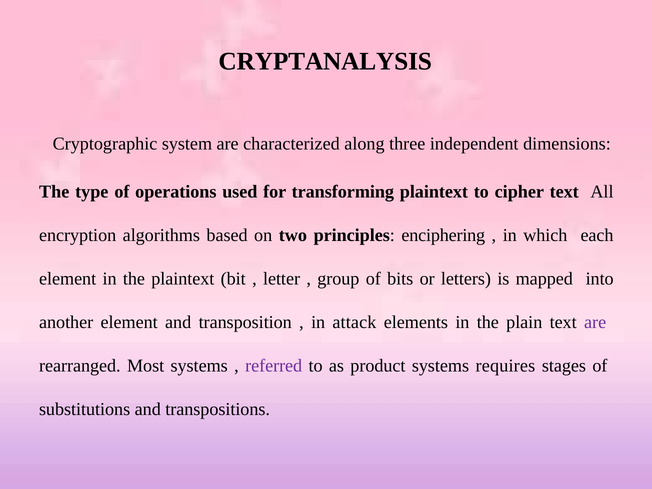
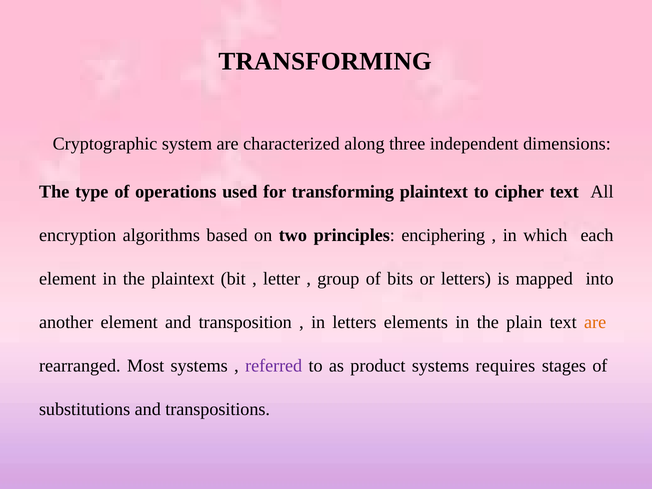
CRYPTANALYSIS at (325, 61): CRYPTANALYSIS -> TRANSFORMING
in attack: attack -> letters
are at (595, 322) colour: purple -> orange
